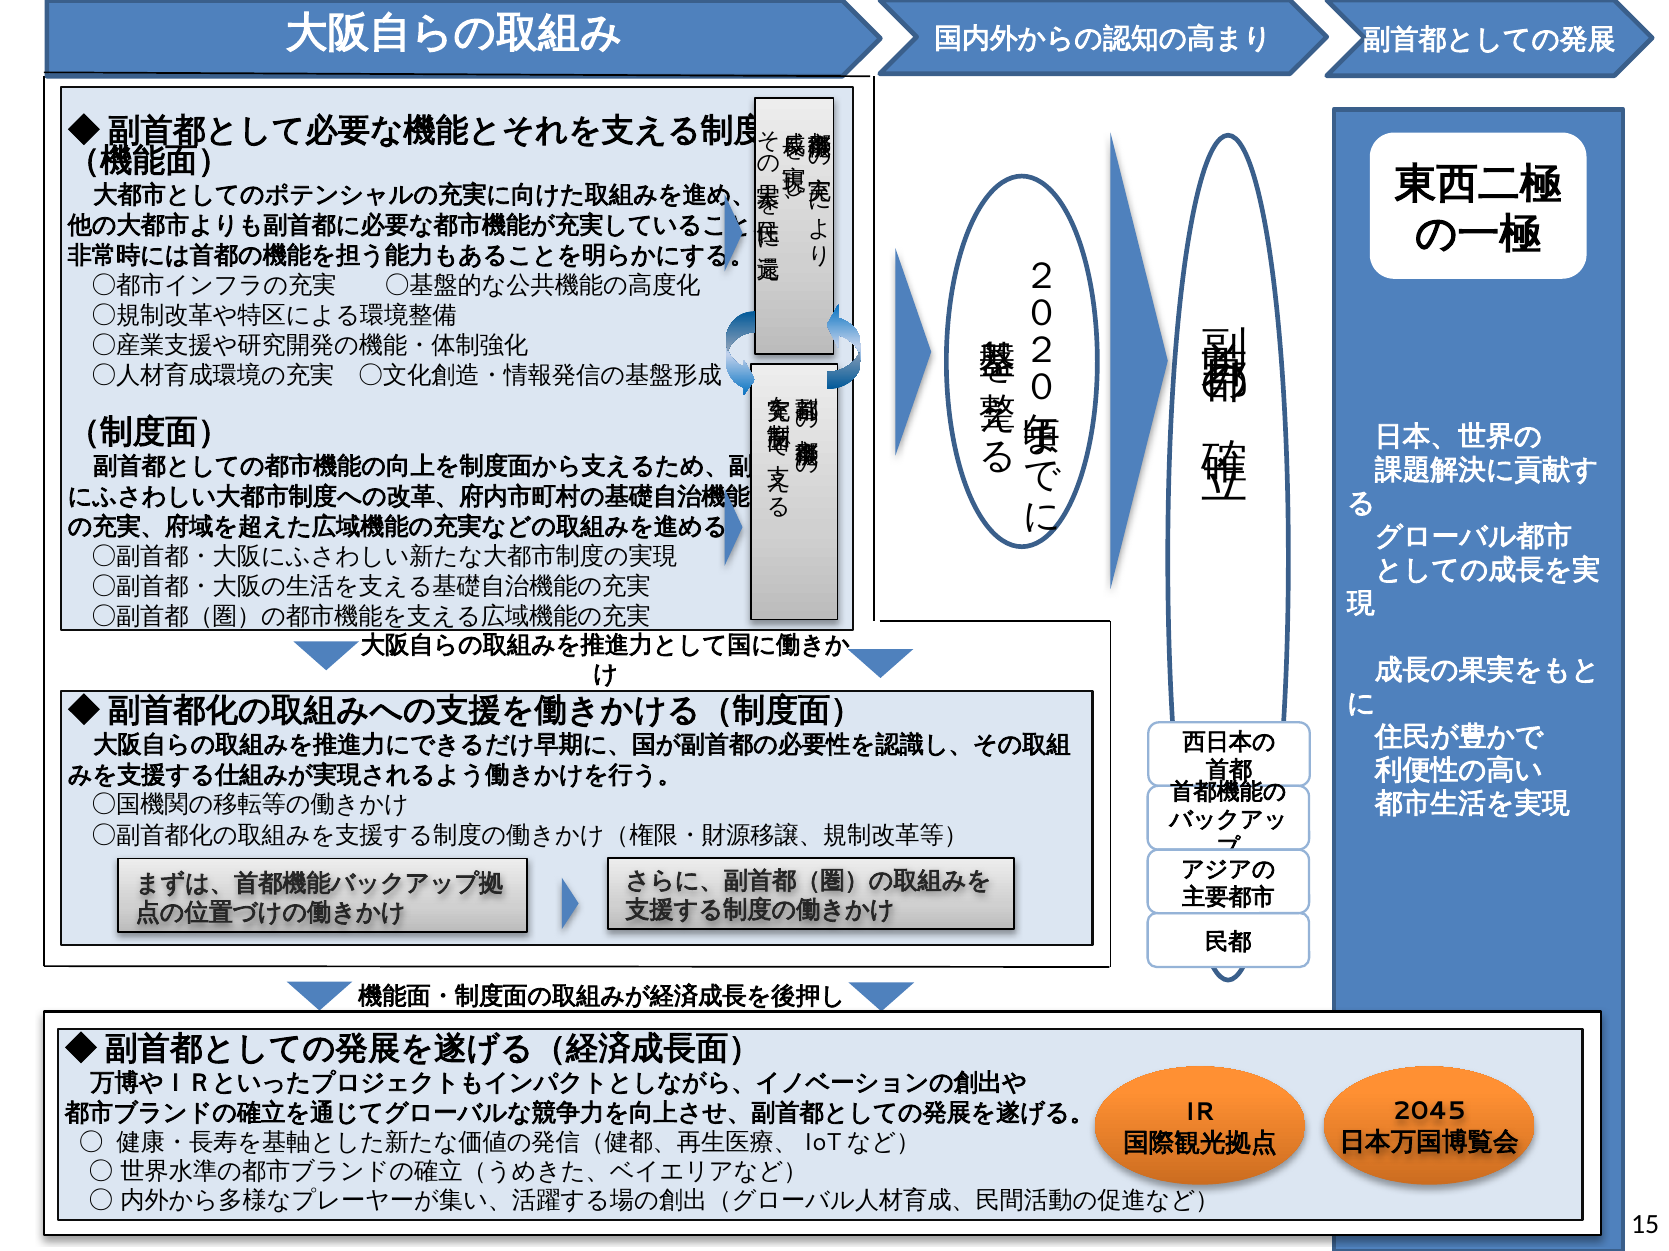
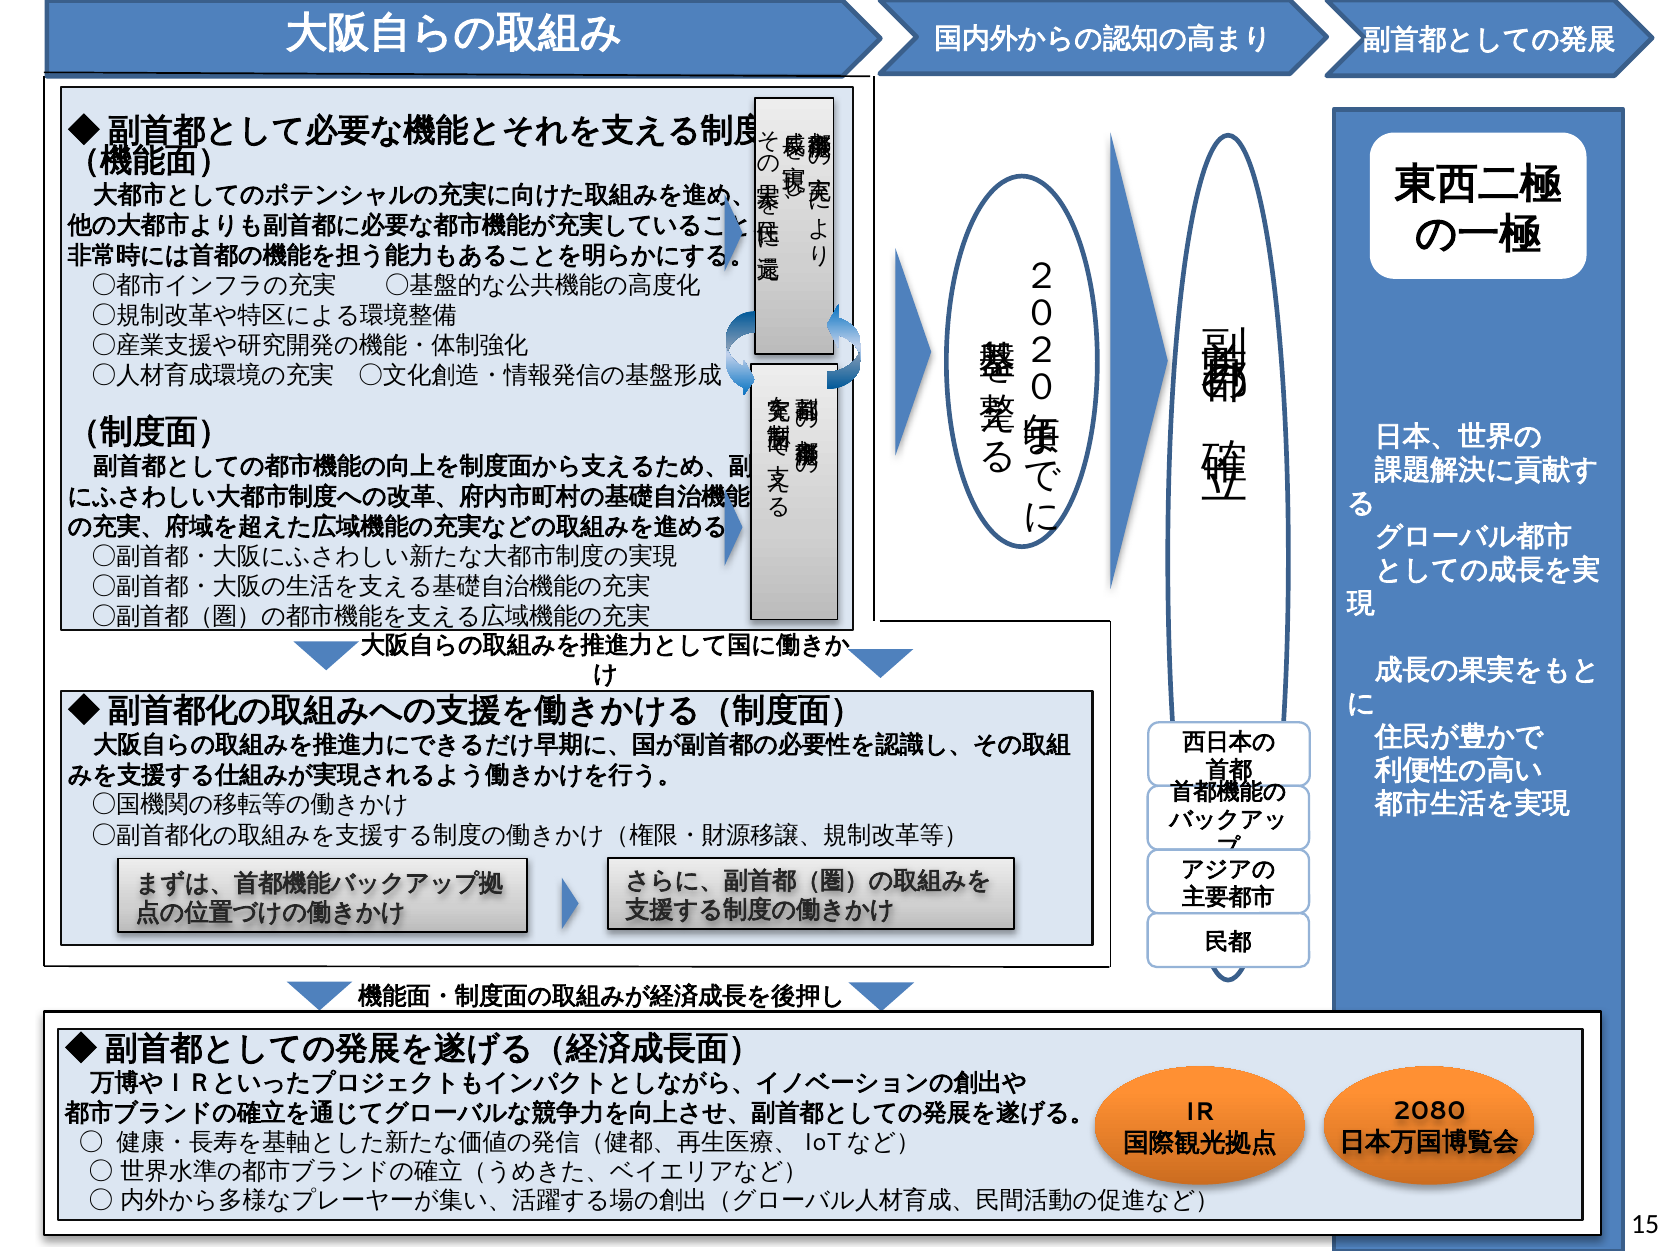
2045: 2045 -> 2080
